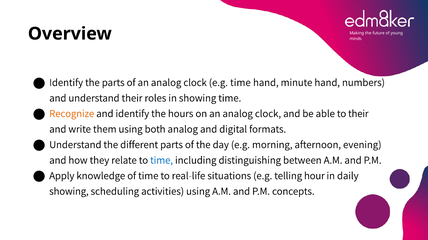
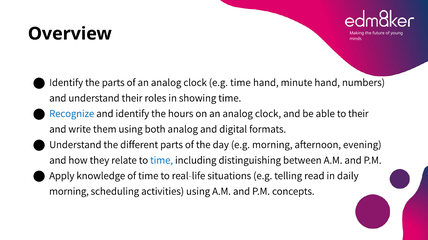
Recognize colour: orange -> blue
hour: hour -> read
showing at (69, 192): showing -> morning
